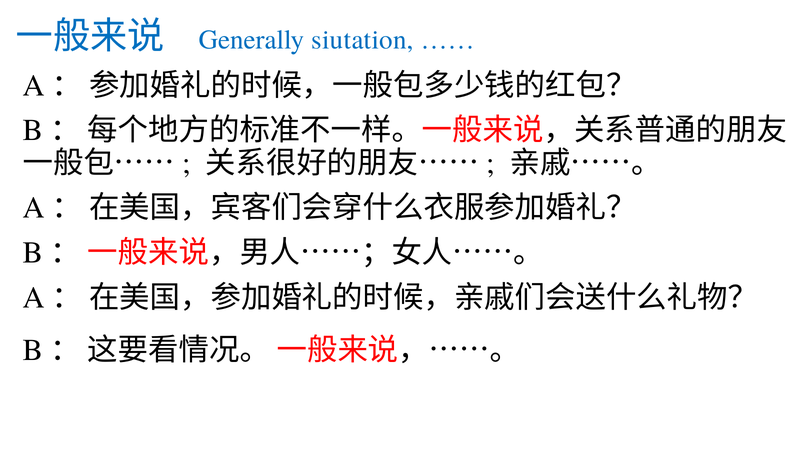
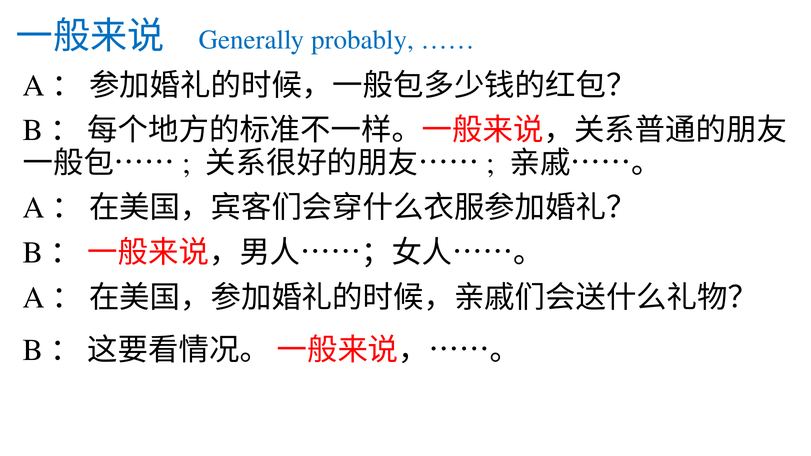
siutation: siutation -> probably
